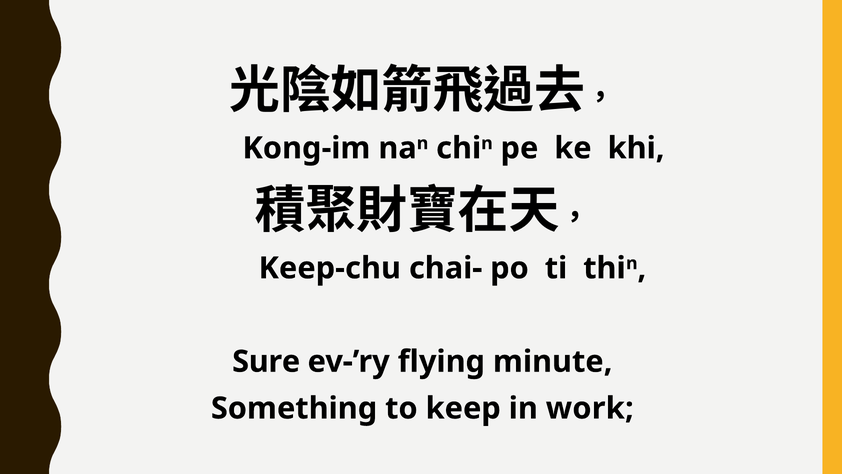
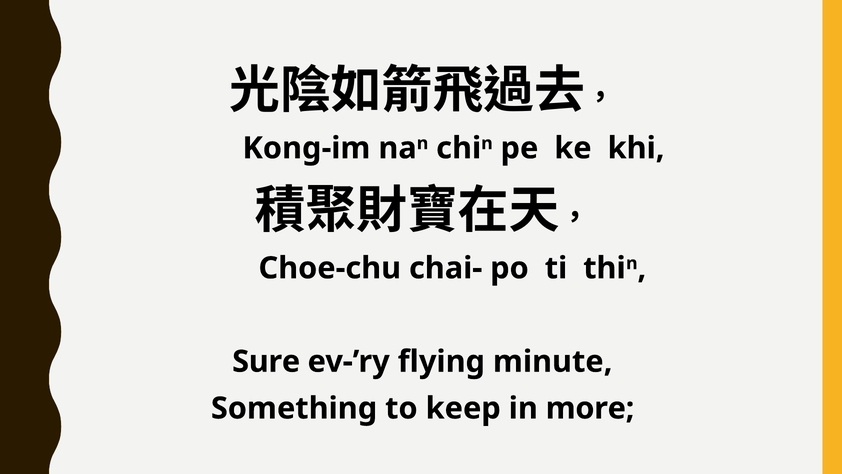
Keep-chu: Keep-chu -> Choe-chu
work: work -> more
